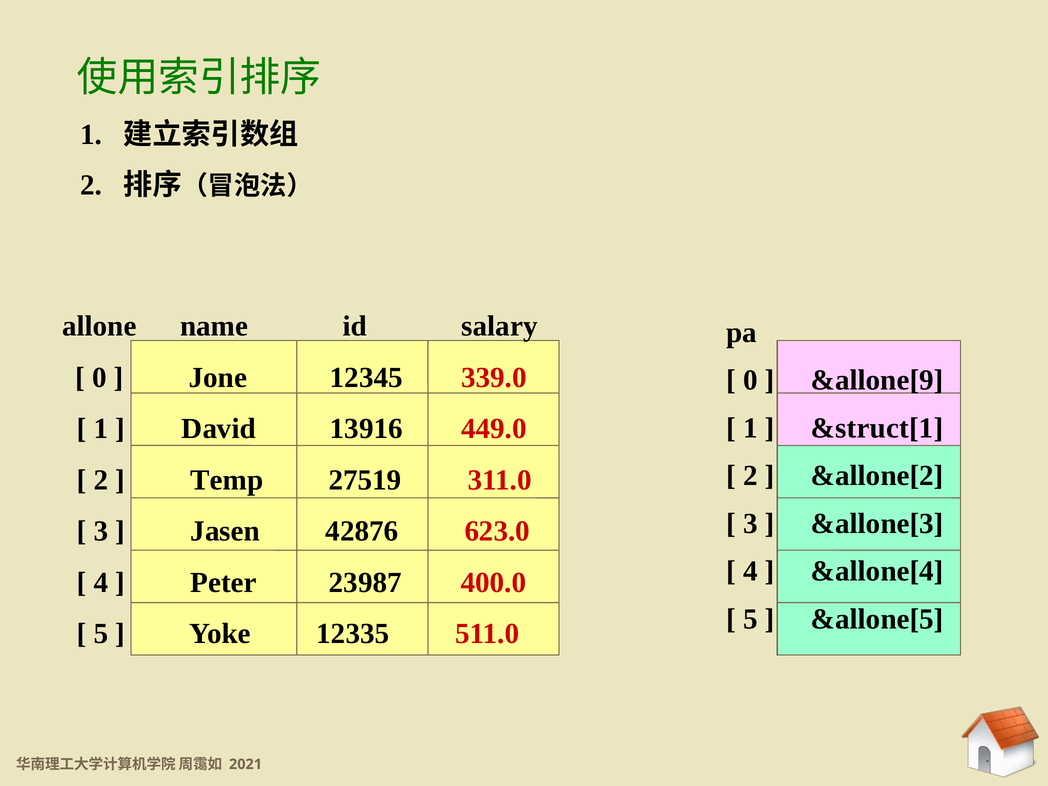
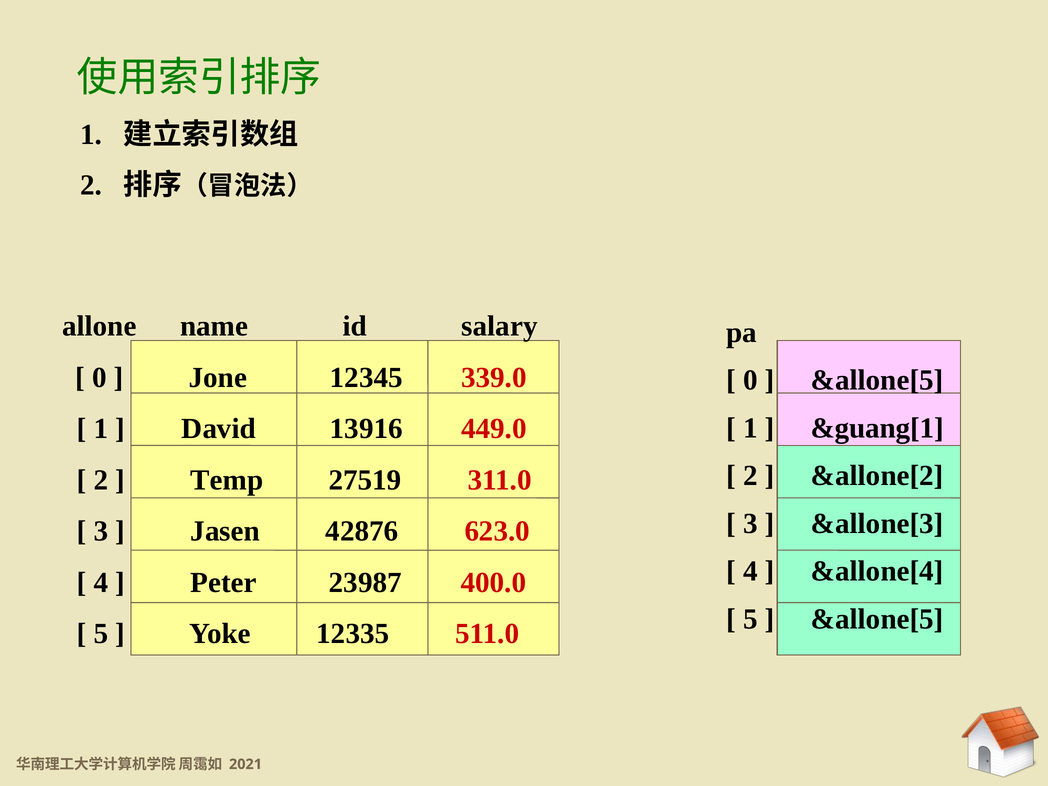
&allone[9 at (877, 380): &allone[9 -> &allone[5
&struct[1: &struct[1 -> &guang[1
